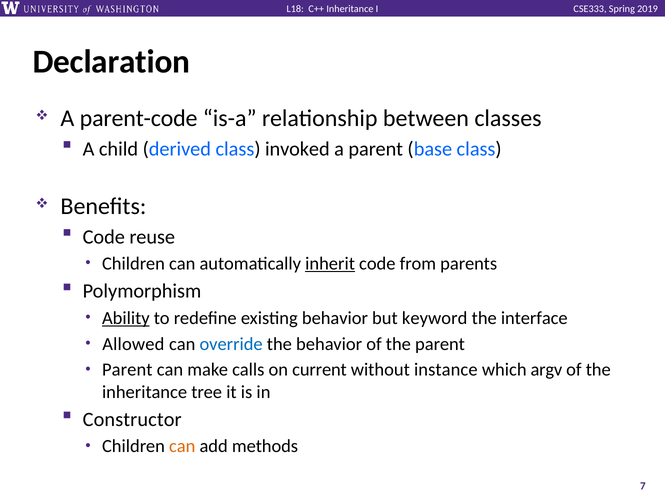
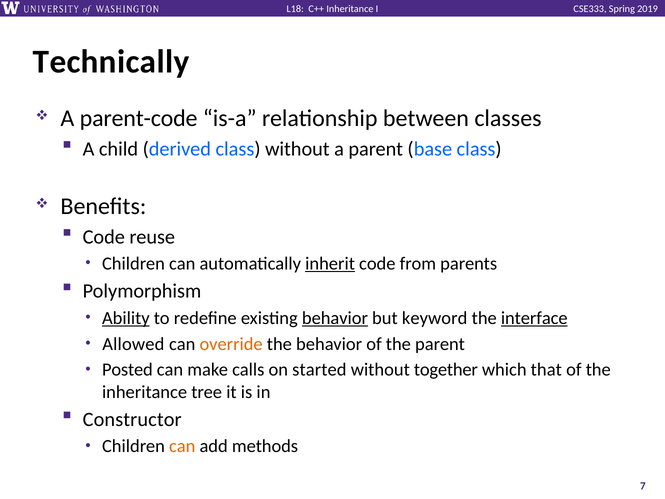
Declaration: Declaration -> Technically
class invoked: invoked -> without
behavior at (335, 318) underline: none -> present
interface underline: none -> present
override colour: blue -> orange
Parent at (127, 370): Parent -> Posted
current: current -> started
instance: instance -> together
argv: argv -> that
